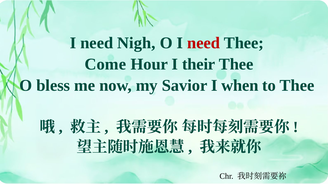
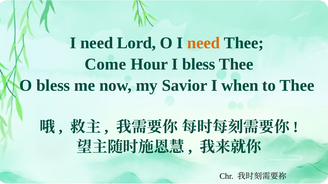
Nigh: Nigh -> Lord
need at (204, 43) colour: red -> orange
I their: their -> bless
